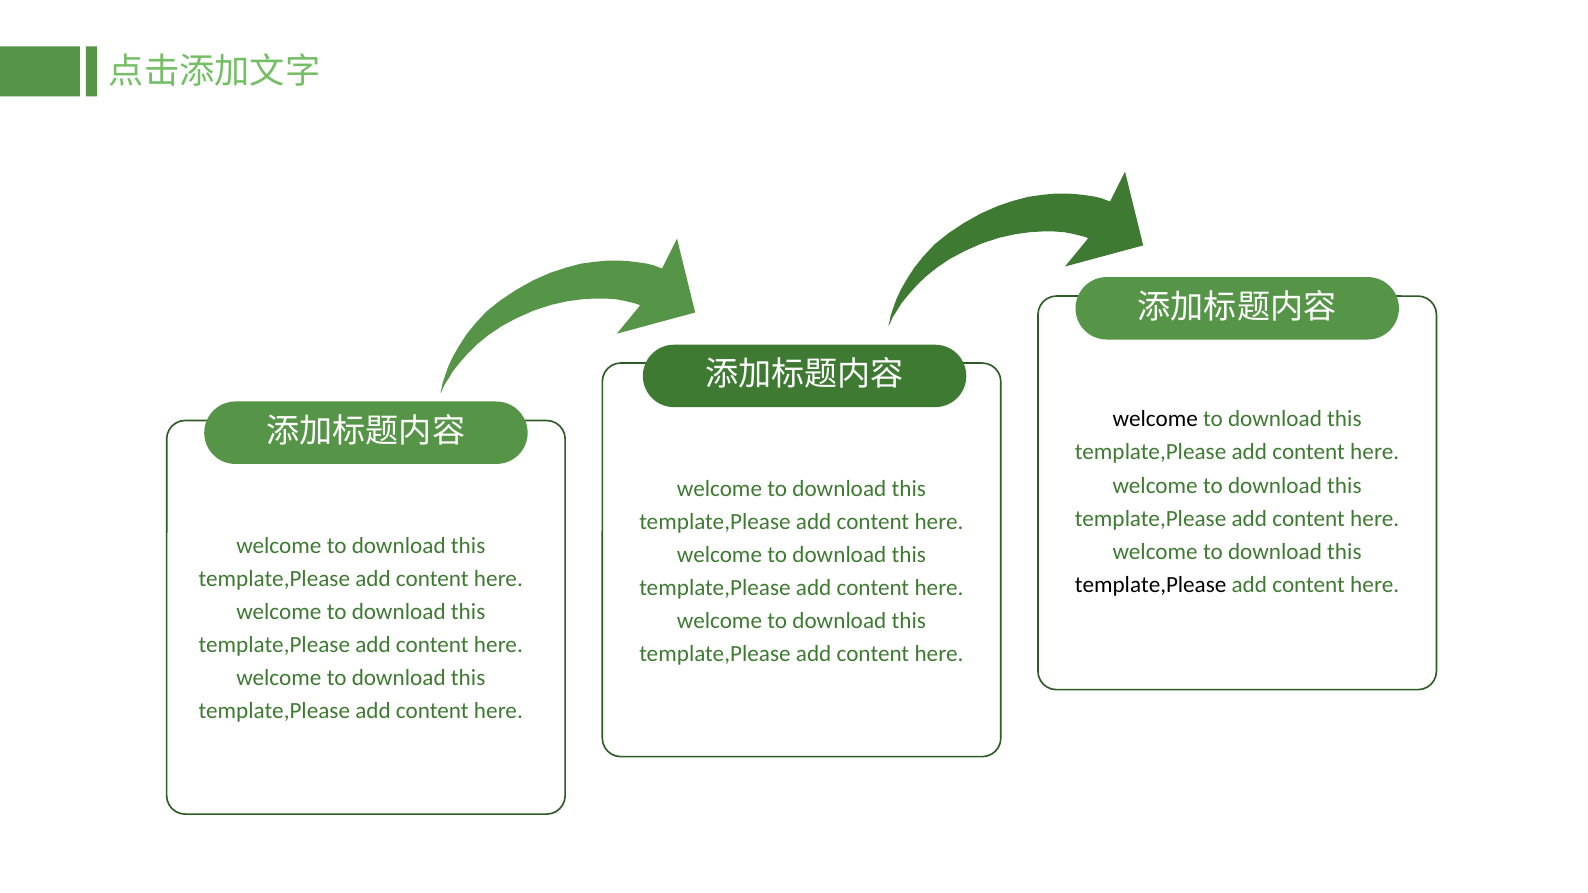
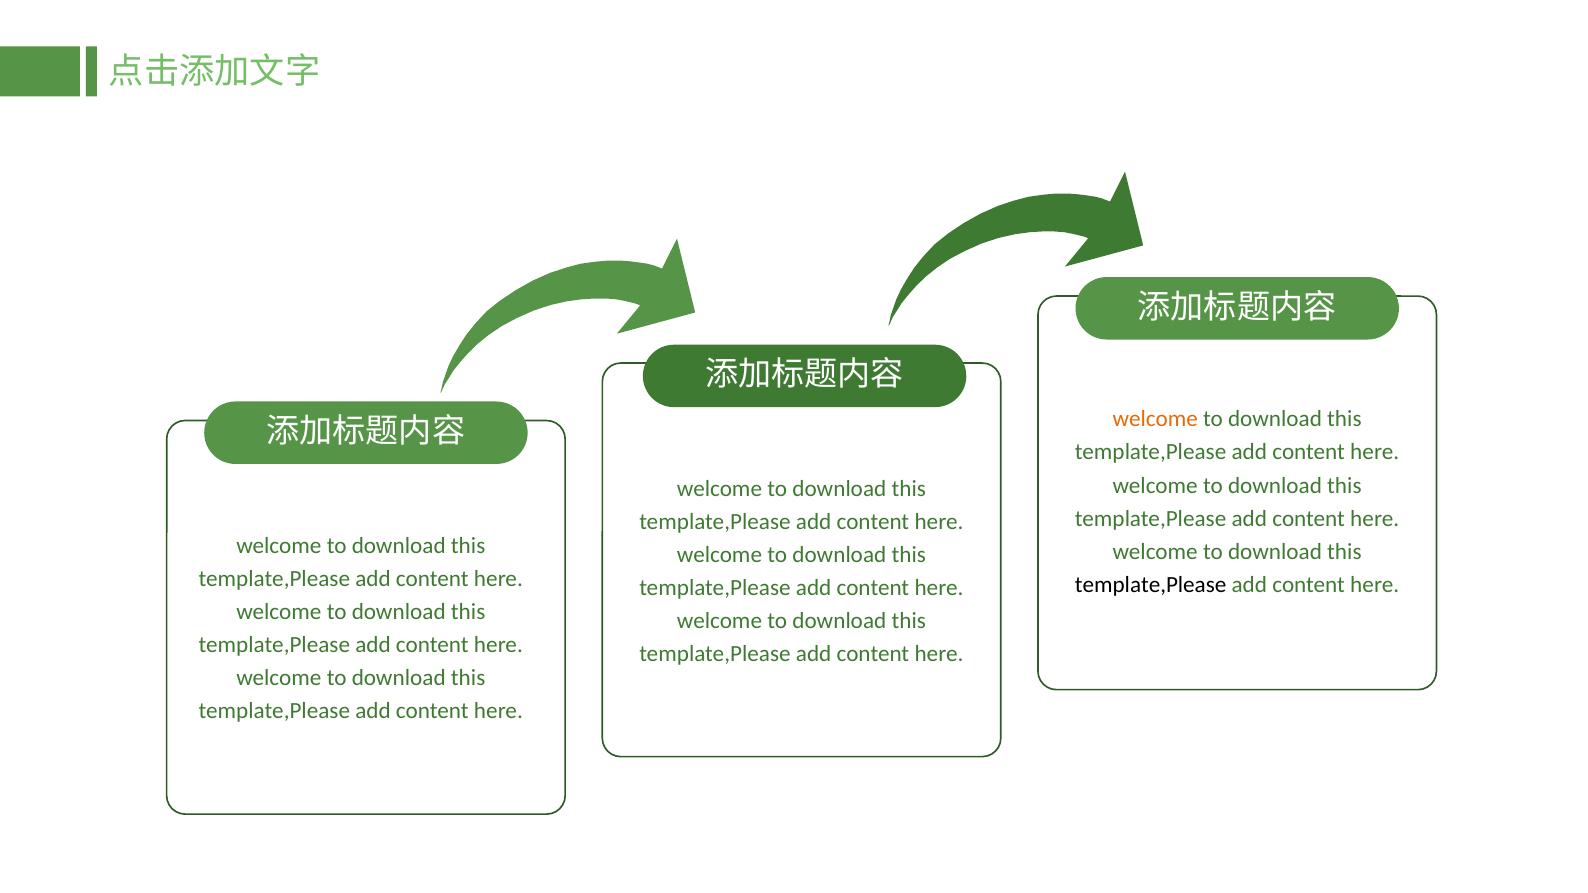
welcome at (1155, 419) colour: black -> orange
